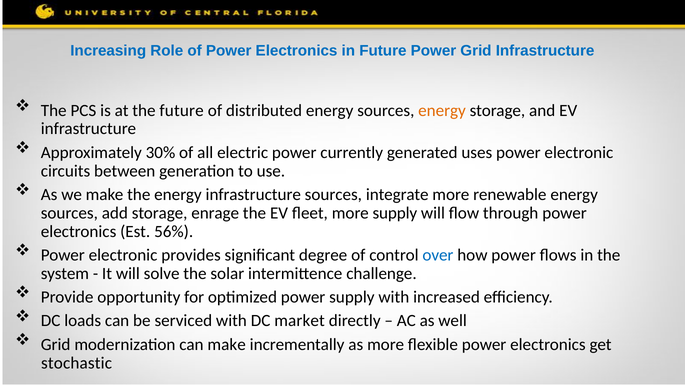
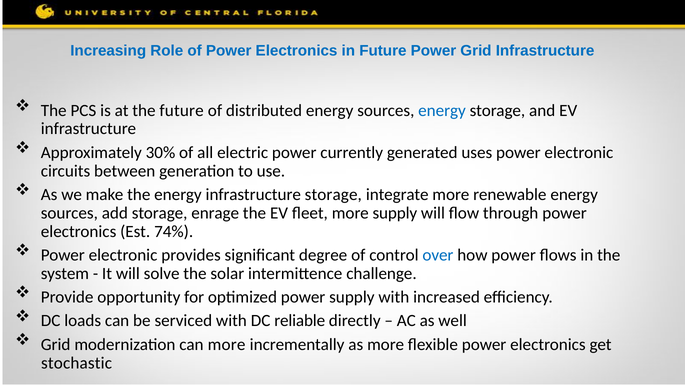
energy at (442, 110) colour: orange -> blue
infrastructure sources: sources -> storage
56%: 56% -> 74%
market: market -> reliable
can make: make -> more
